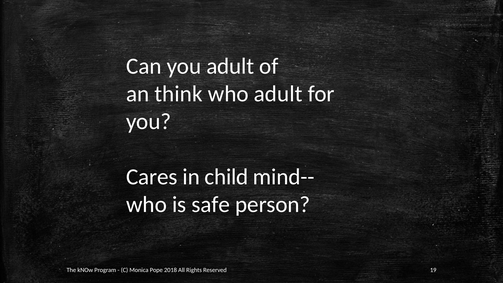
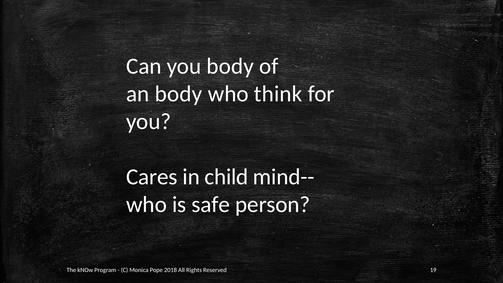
you adult: adult -> body
an think: think -> body
who adult: adult -> think
